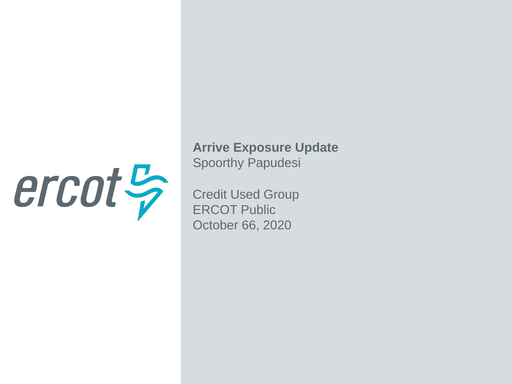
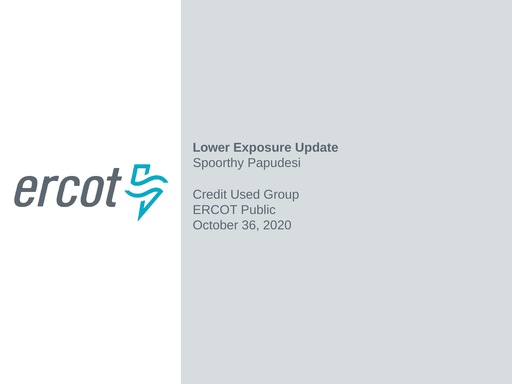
Arrive: Arrive -> Lower
66: 66 -> 36
